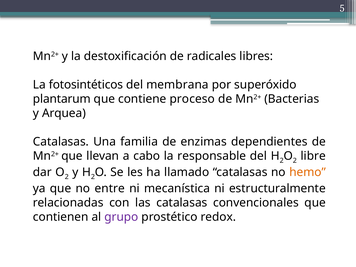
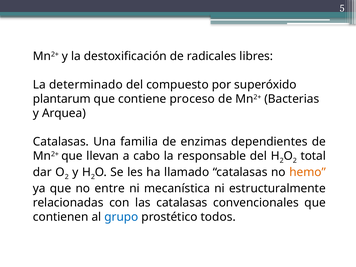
fotosintéticos: fotosintéticos -> determinado
membrana: membrana -> compuesto
libre: libre -> total
grupo colour: purple -> blue
redox: redox -> todos
